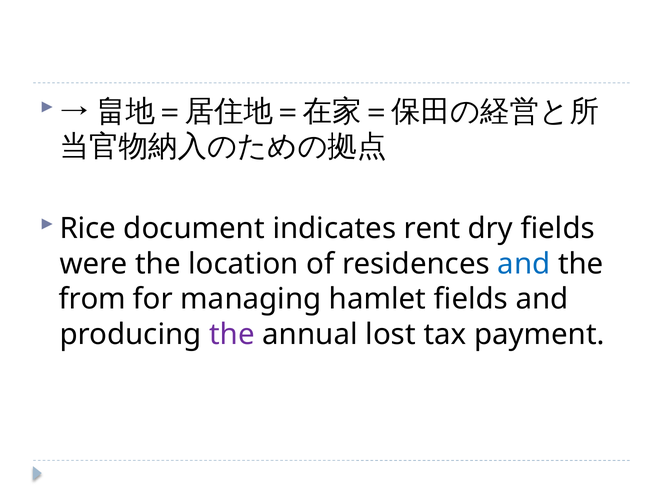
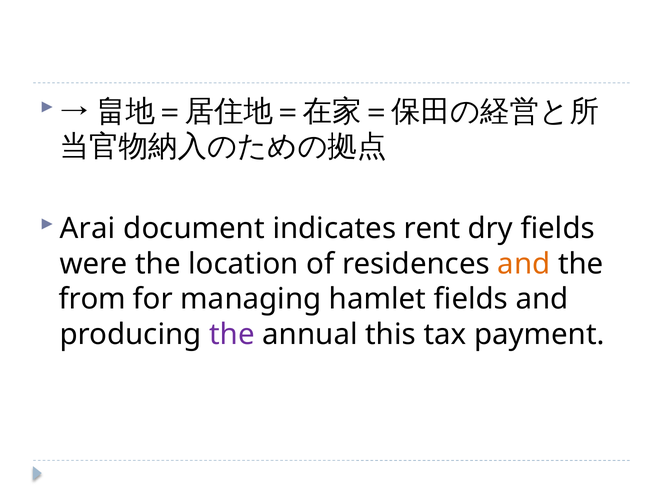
Rice: Rice -> Arai
and at (524, 264) colour: blue -> orange
lost: lost -> this
